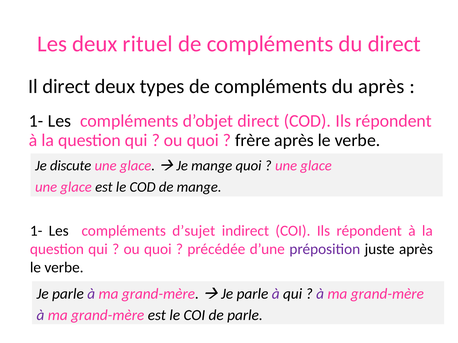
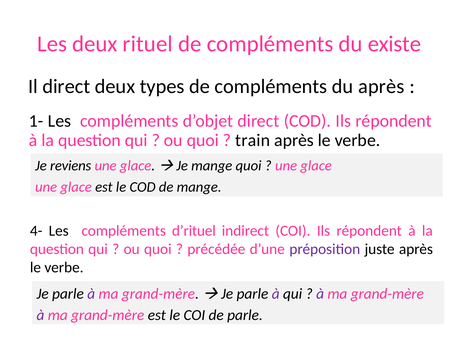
du direct: direct -> existe
frère: frère -> train
discute: discute -> reviens
1- at (36, 231): 1- -> 4-
d’sujet: d’sujet -> d’rituel
